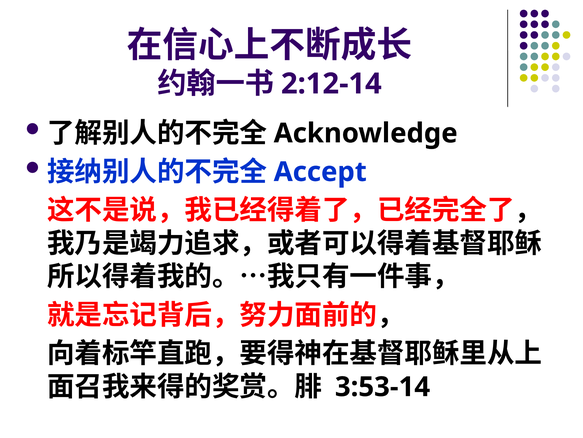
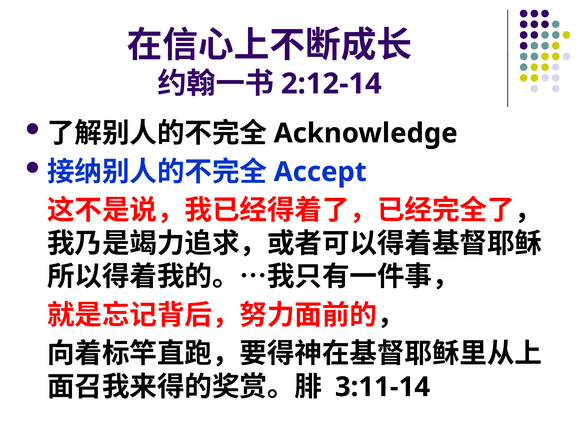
3:53-14: 3:53-14 -> 3:11-14
